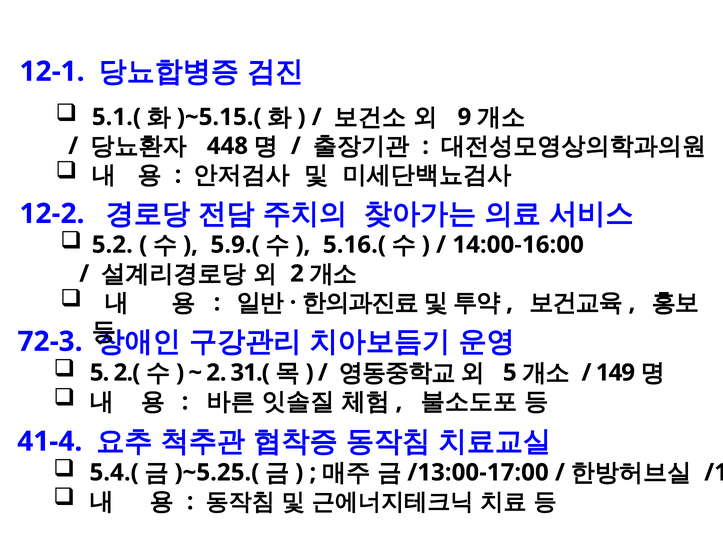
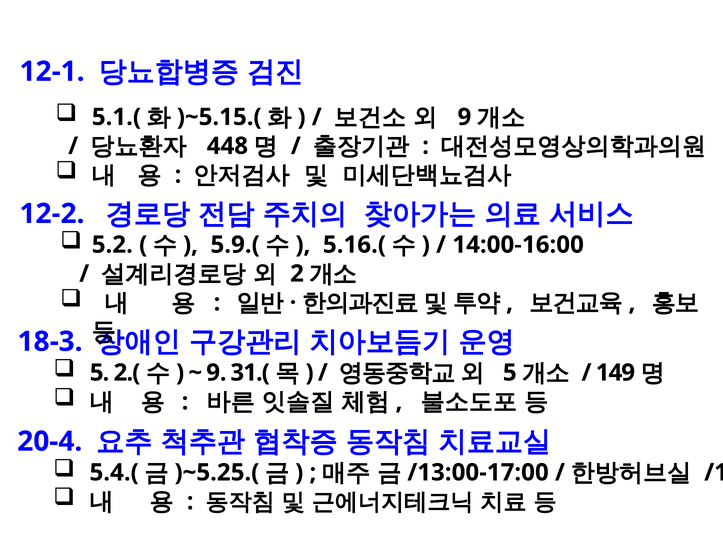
72-3: 72-3 -> 18-3
2 at (216, 373): 2 -> 9
41-4: 41-4 -> 20-4
